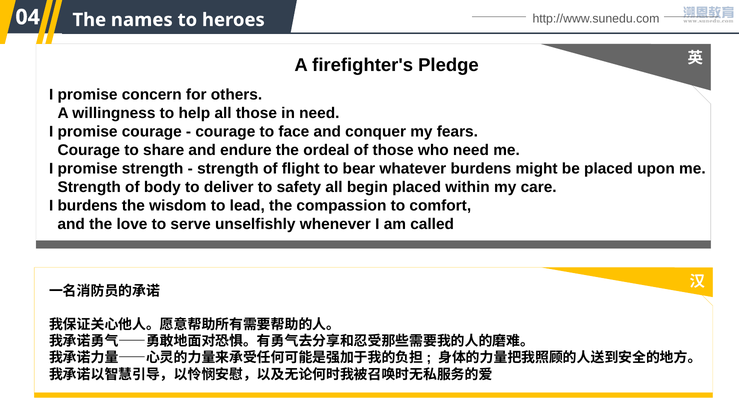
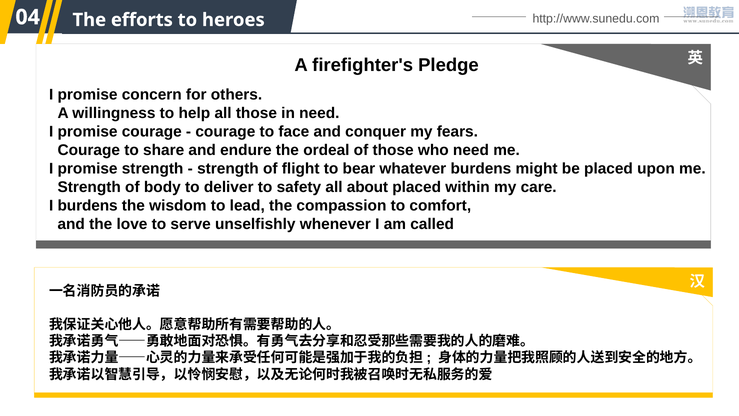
names: names -> efforts
begin: begin -> about
